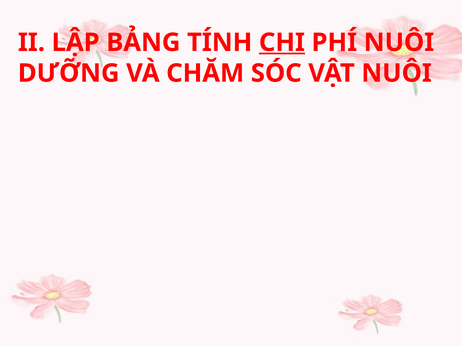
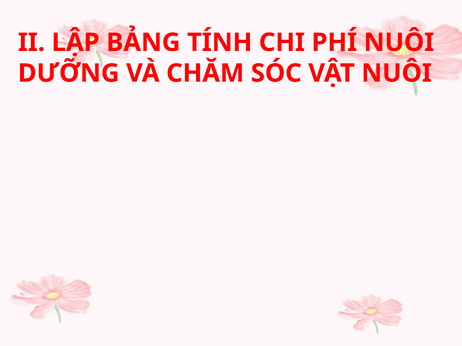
CHI underline: present -> none
